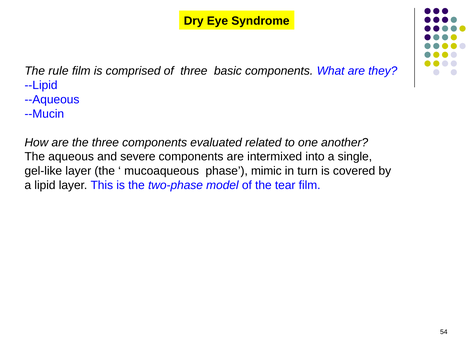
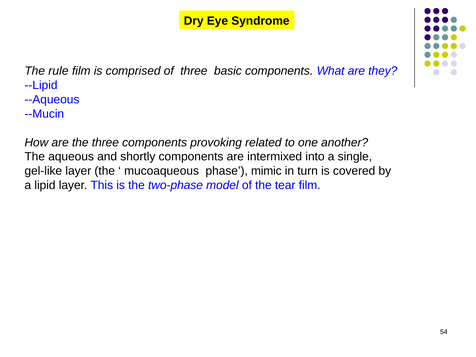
evaluated: evaluated -> provoking
severe: severe -> shortly
